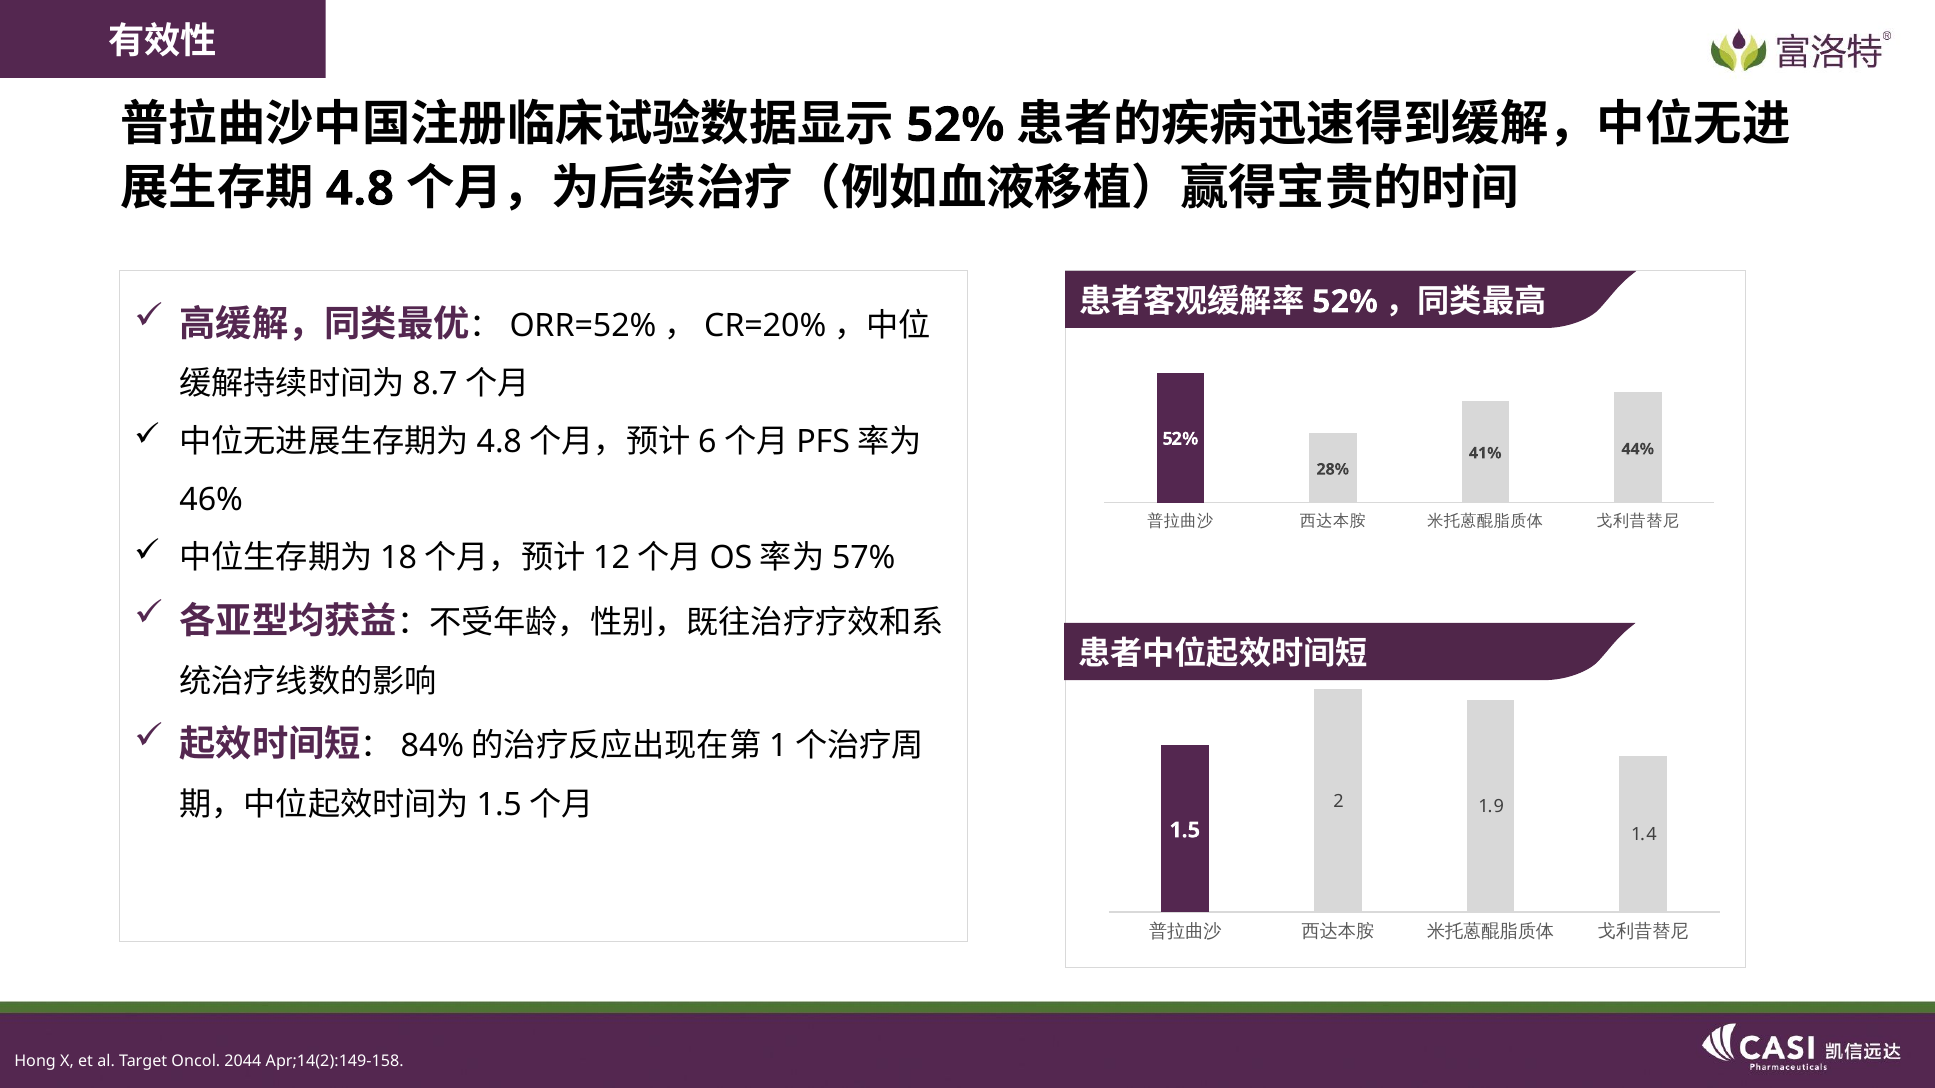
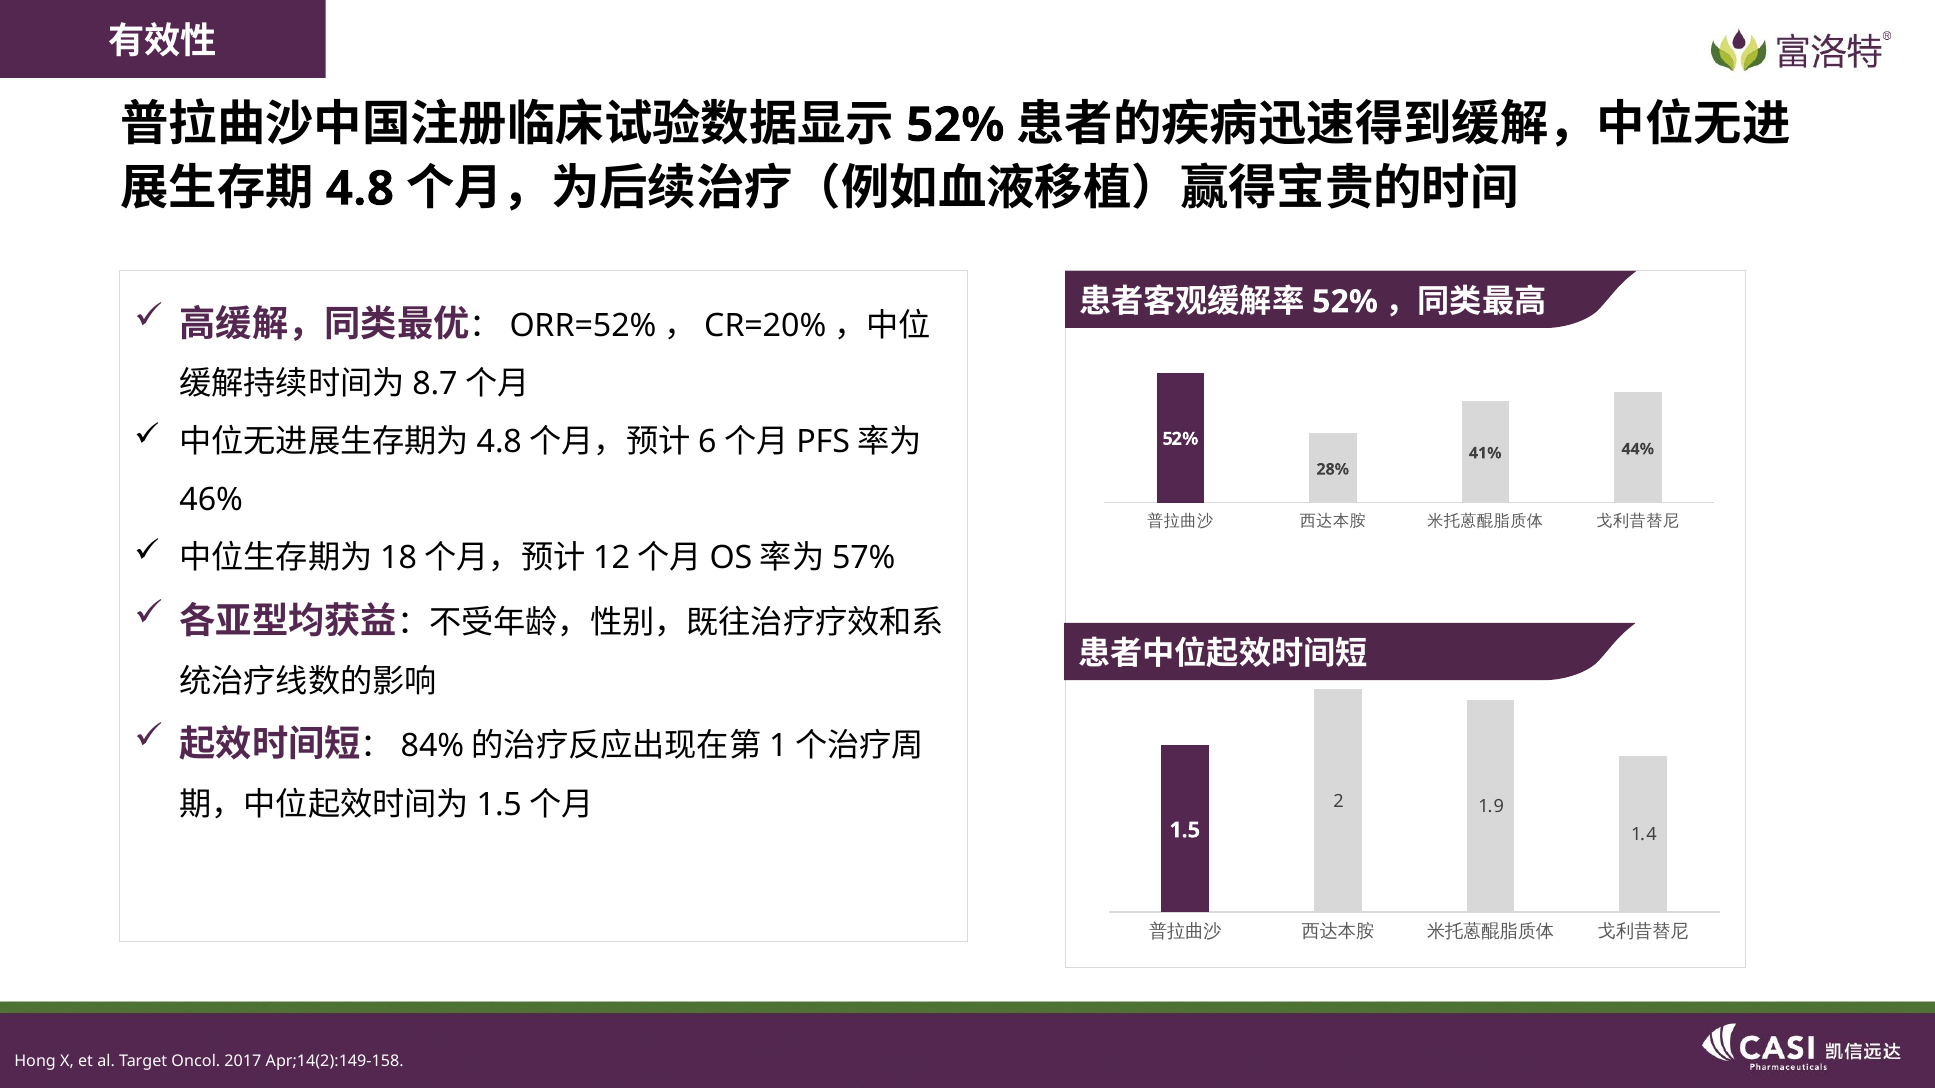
2044: 2044 -> 2017
